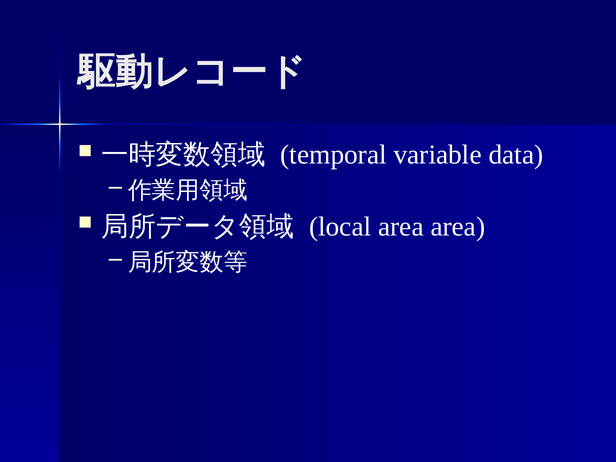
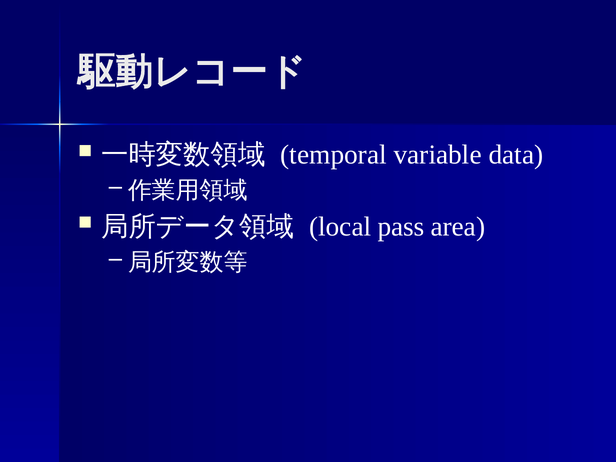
local area: area -> pass
